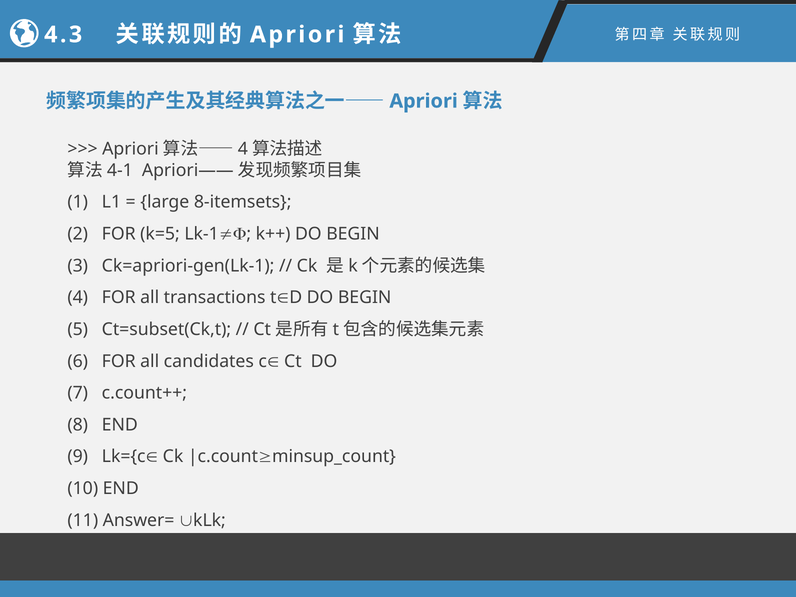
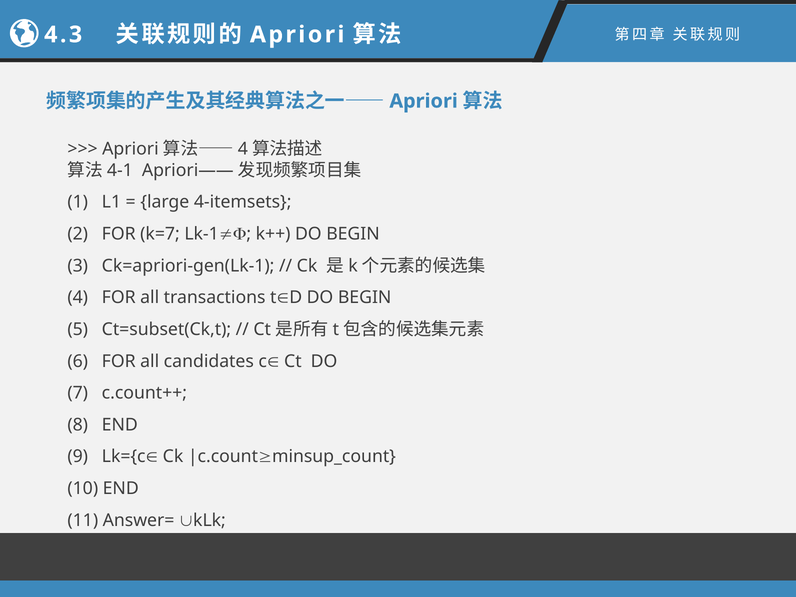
8-itemsets: 8-itemsets -> 4-itemsets
k=5: k=5 -> k=7
